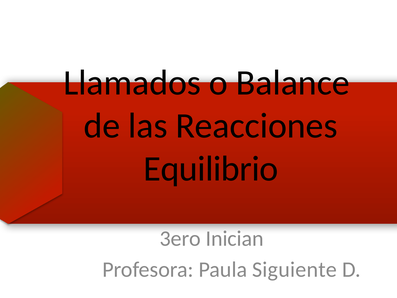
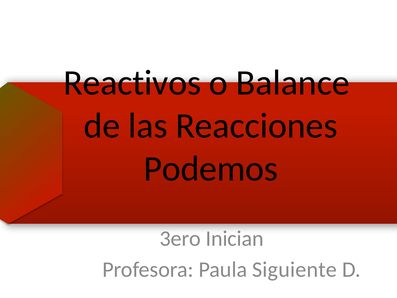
Llamados: Llamados -> Reactivos
Equilibrio: Equilibrio -> Podemos
